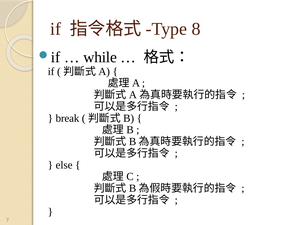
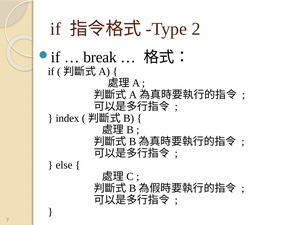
8: 8 -> 2
while: while -> break
break: break -> index
